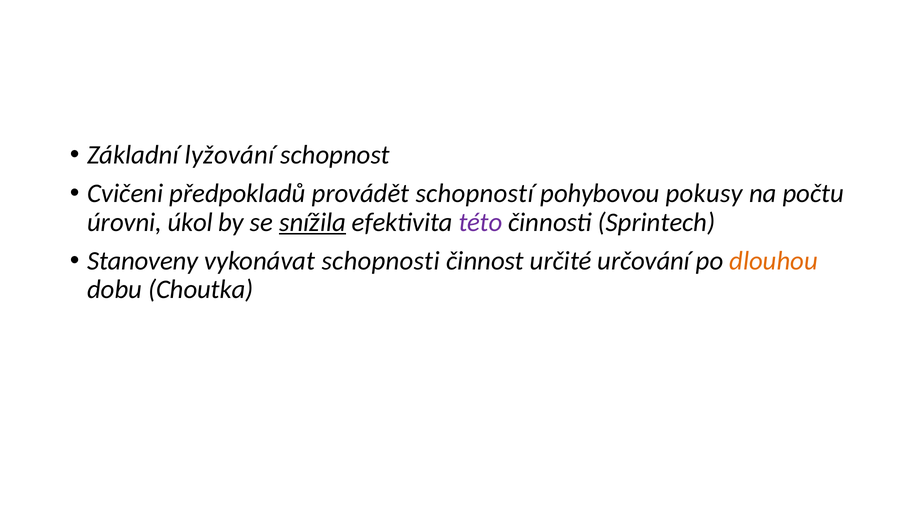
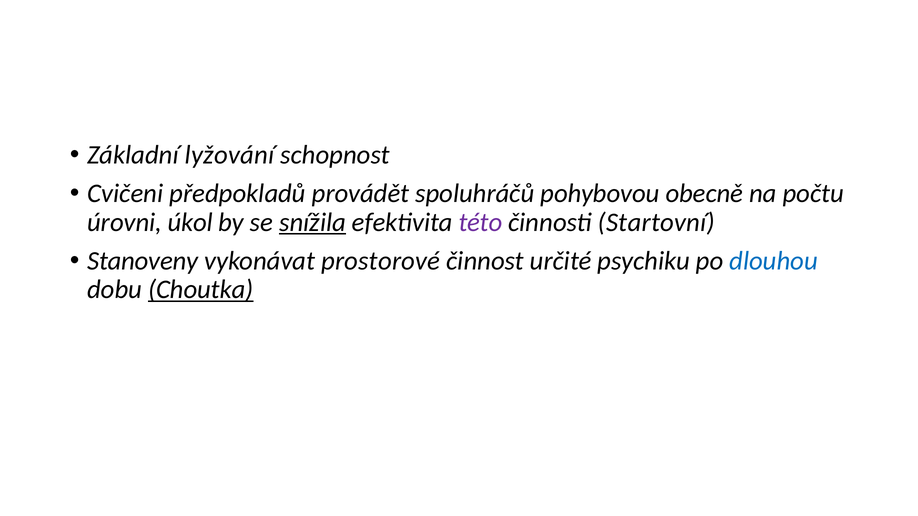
schopností: schopností -> spoluhráčů
pokusy: pokusy -> obecně
Sprintech: Sprintech -> Startovní
schopnosti: schopnosti -> prostorové
určování: určování -> psychiku
dlouhou colour: orange -> blue
Choutka underline: none -> present
